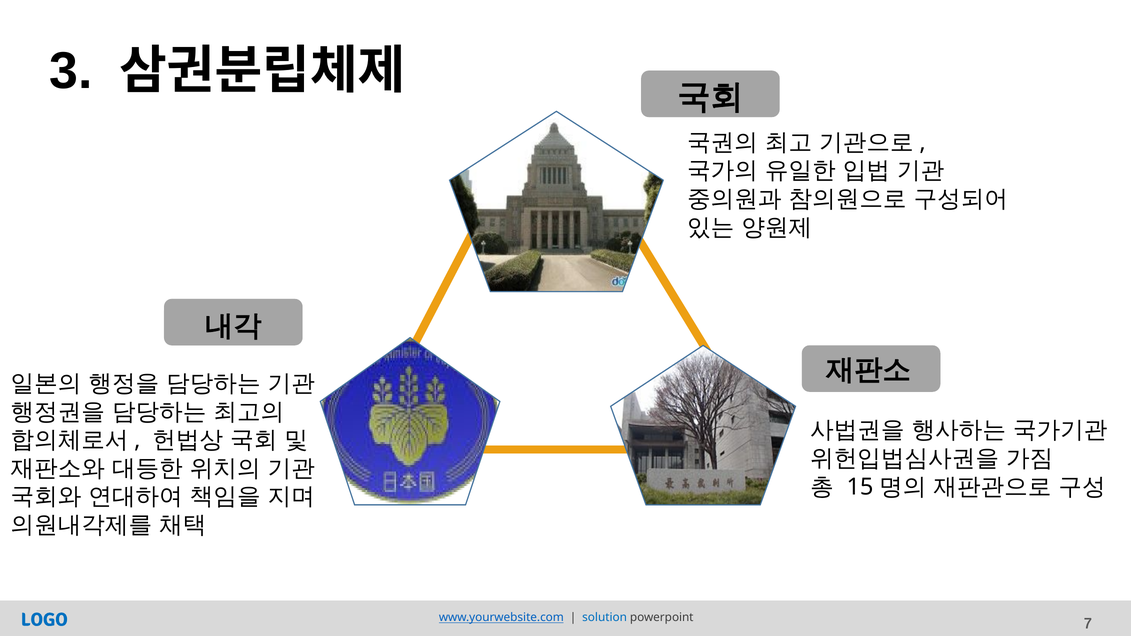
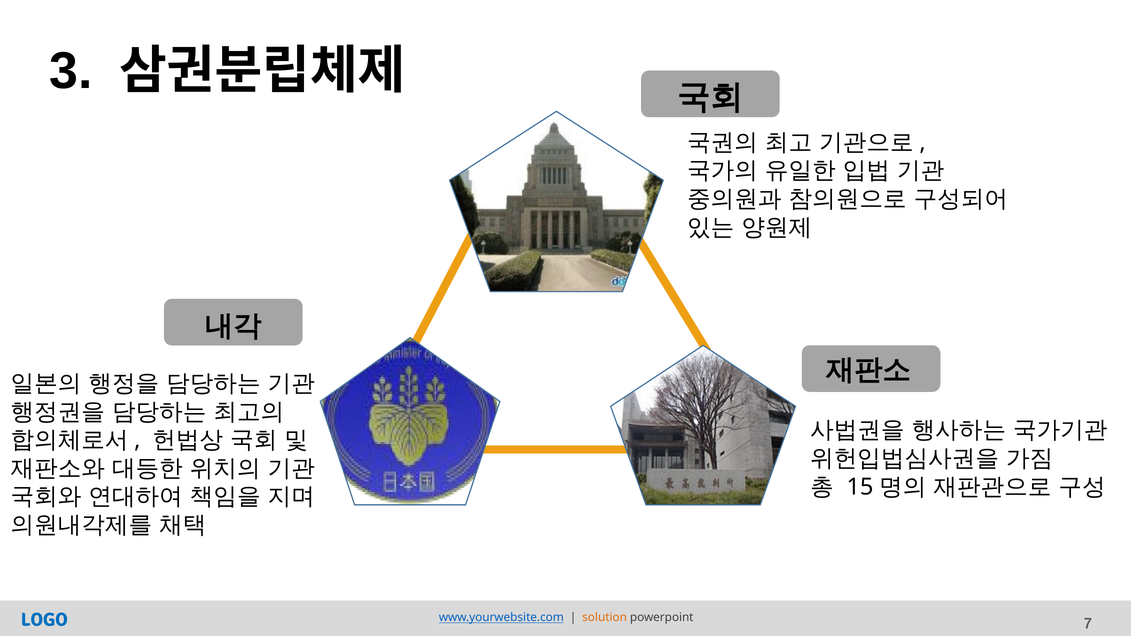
solution colour: blue -> orange
